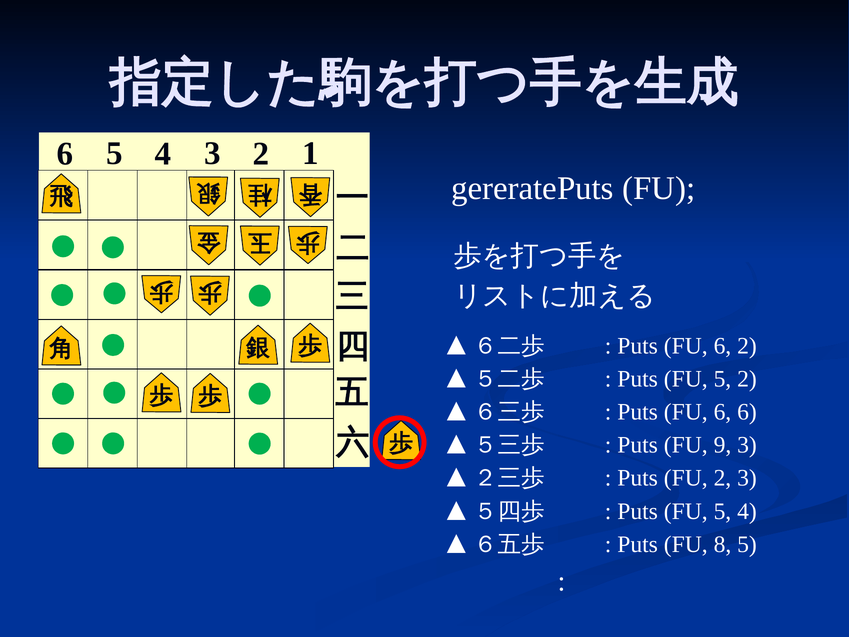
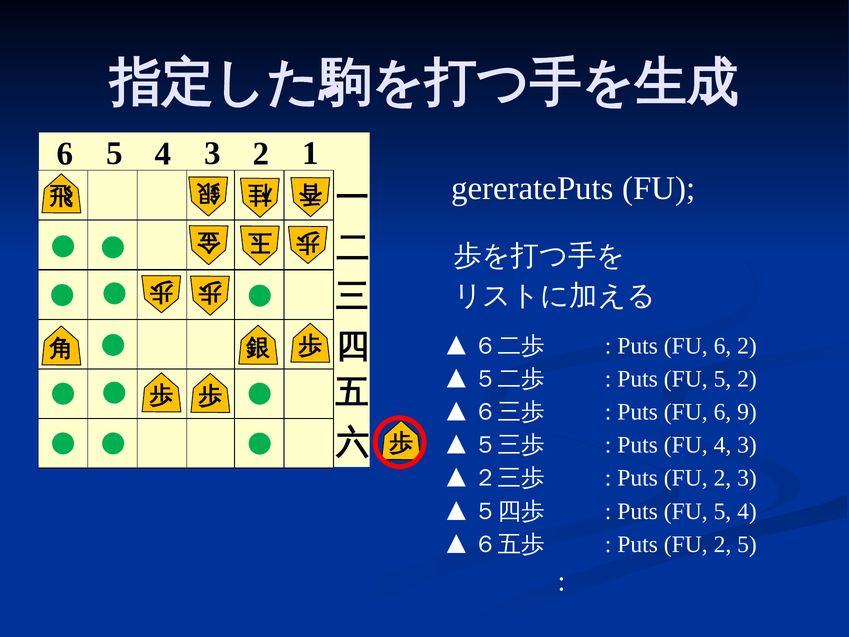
6 6: 6 -> 9
FU 9: 9 -> 4
8 at (722, 544): 8 -> 2
